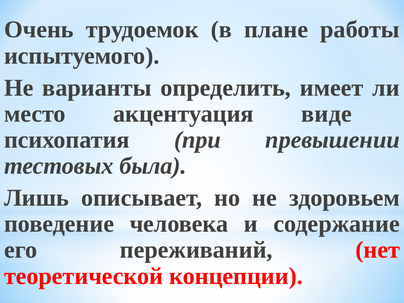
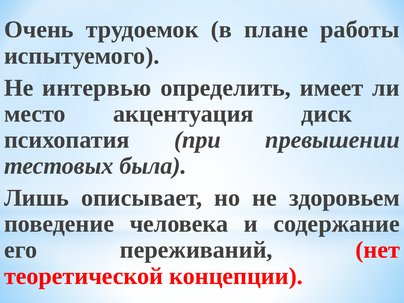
варианты: варианты -> интервью
виде: виде -> диск
